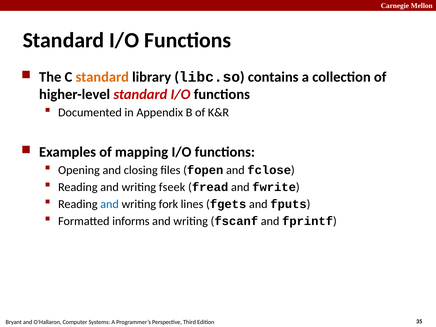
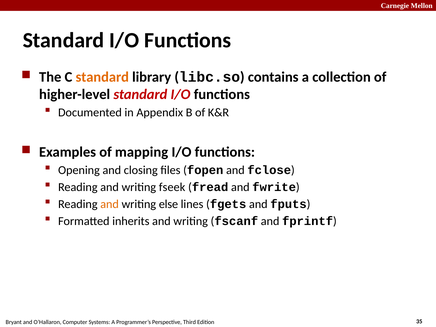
and at (110, 204) colour: blue -> orange
fork: fork -> else
informs: informs -> inherits
